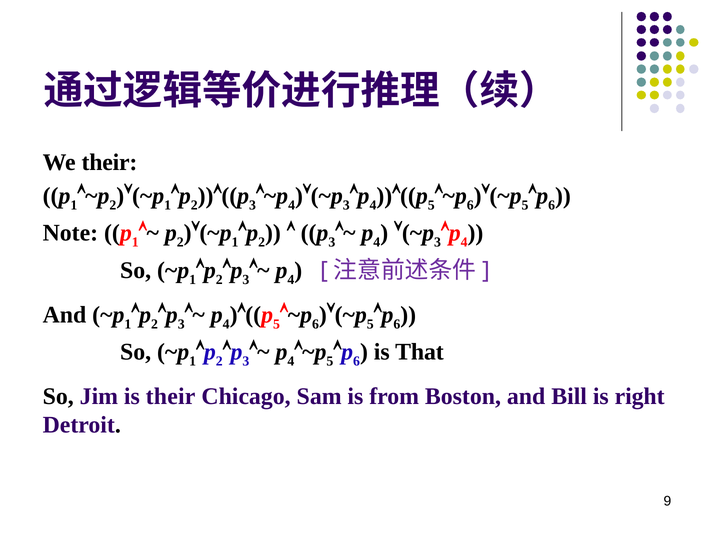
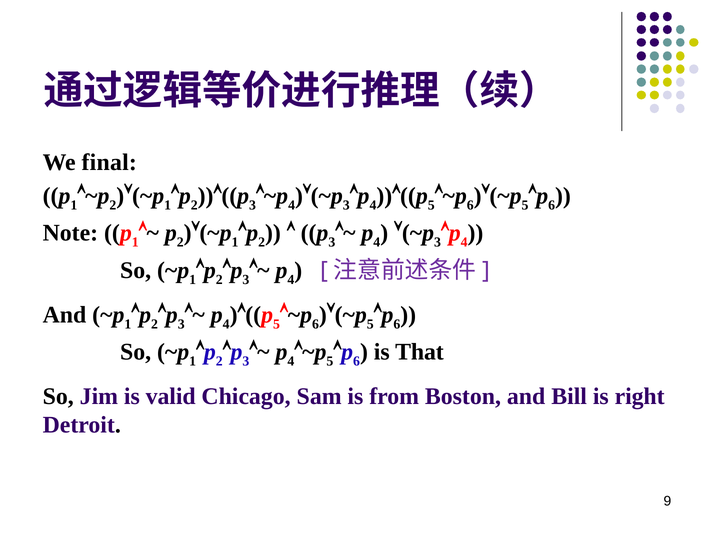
We their: their -> final
is their: their -> valid
